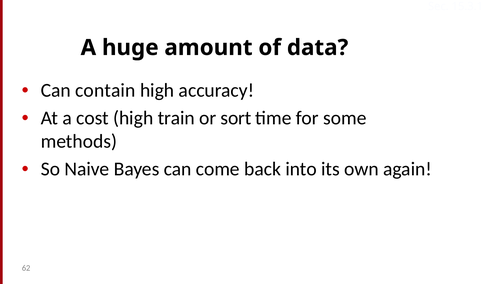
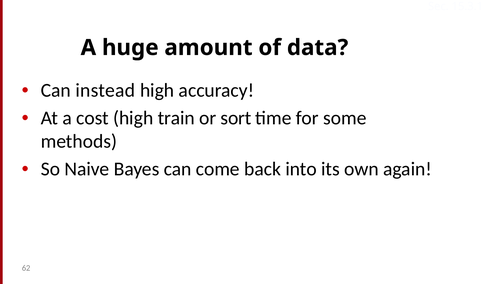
contain: contain -> instead
